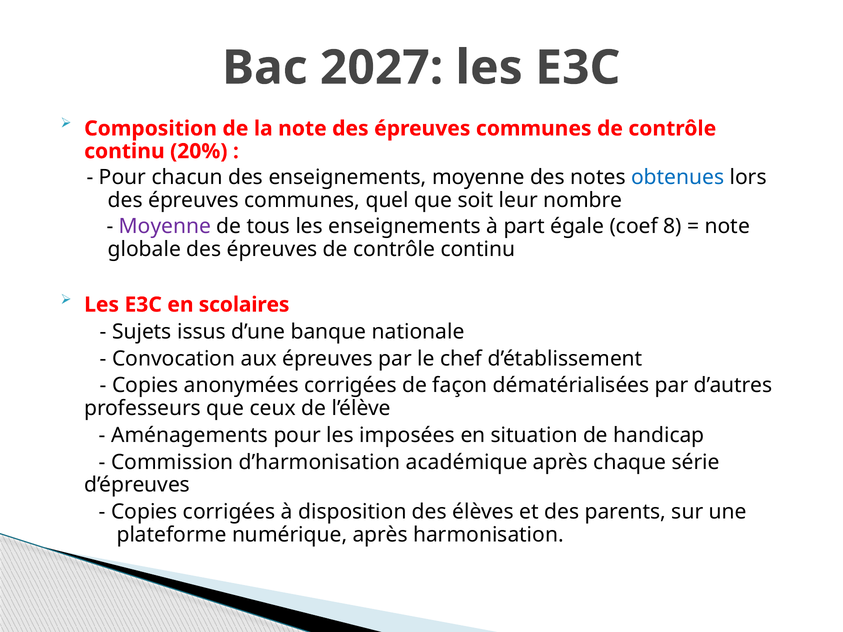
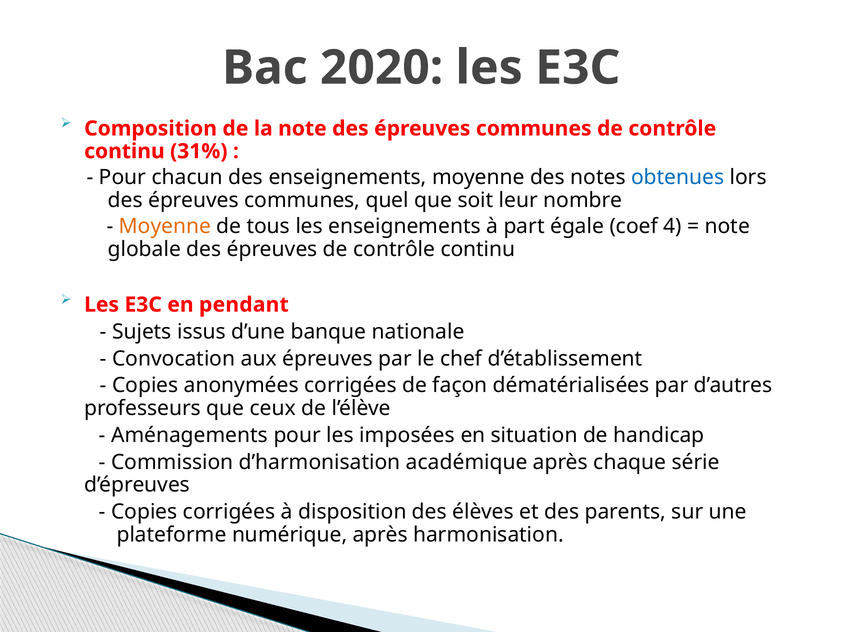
2027: 2027 -> 2020
20%: 20% -> 31%
Moyenne at (165, 226) colour: purple -> orange
8: 8 -> 4
scolaires: scolaires -> pendant
